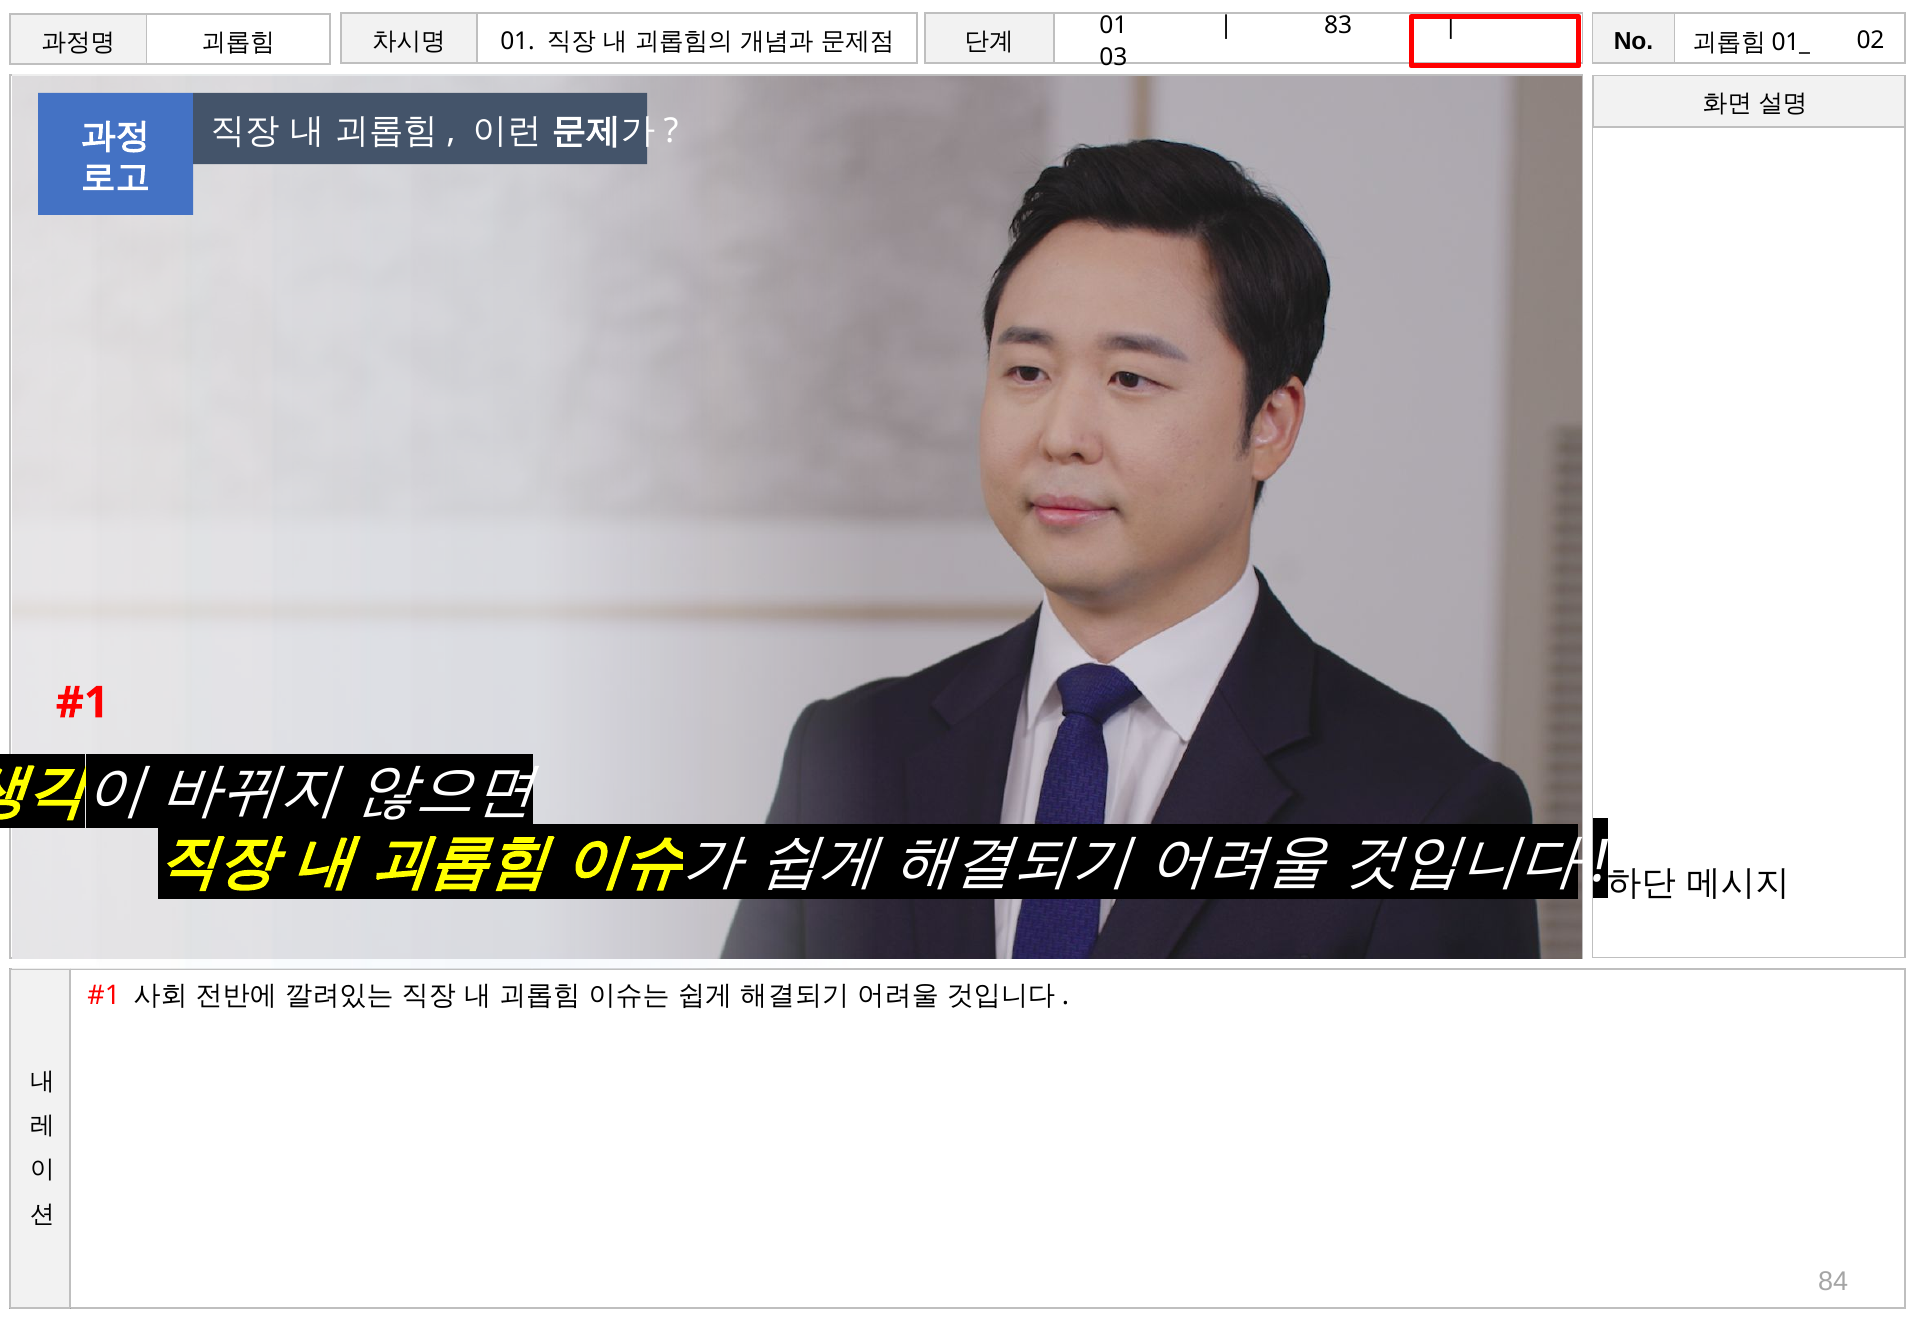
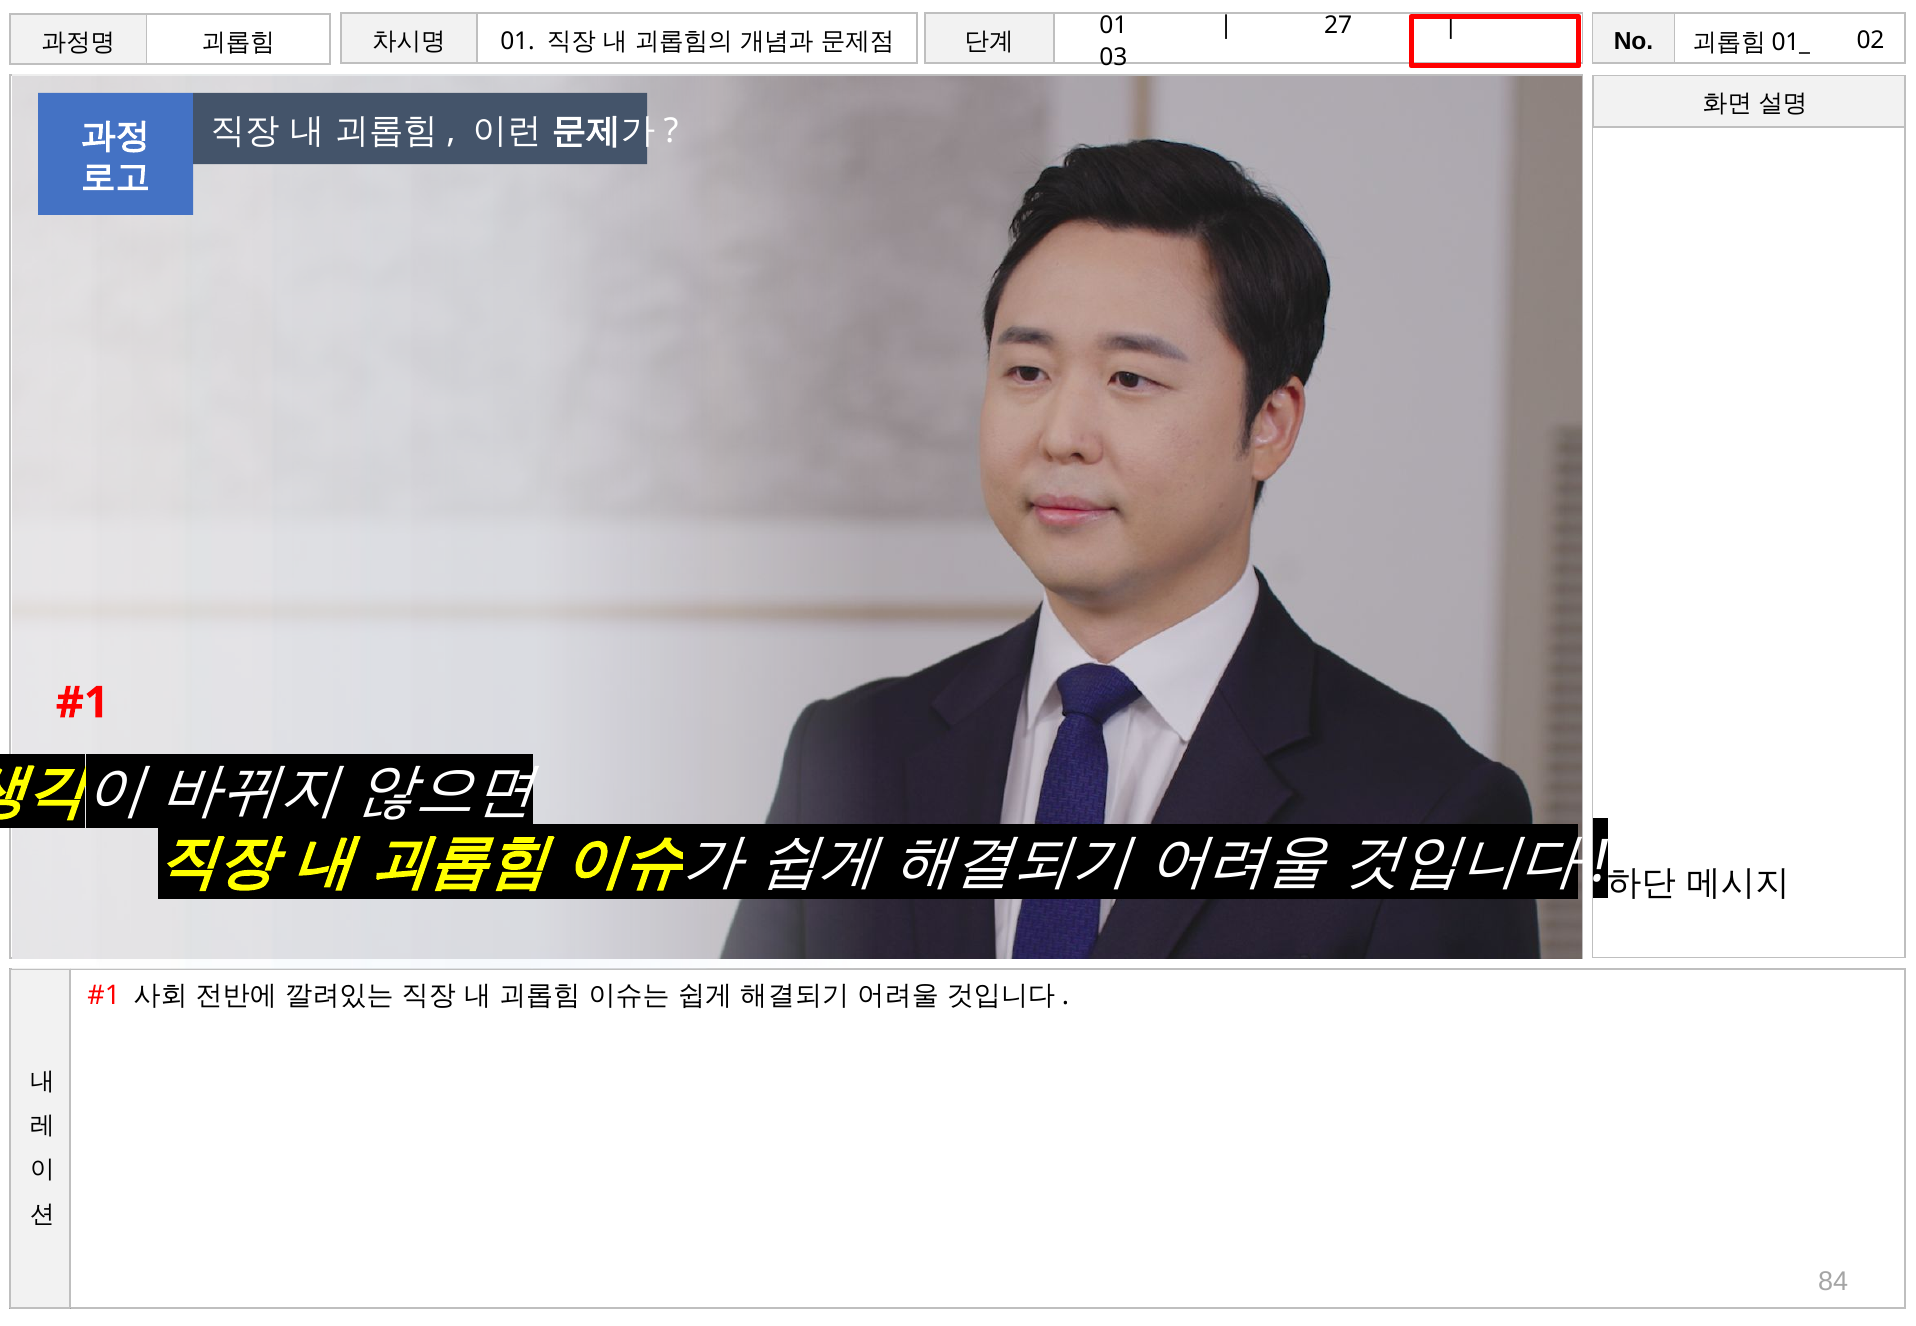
83: 83 -> 27
